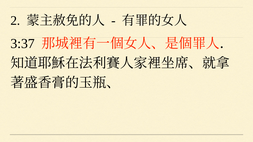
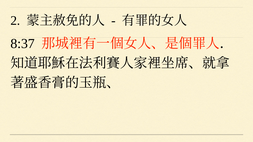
3:37: 3:37 -> 8:37
